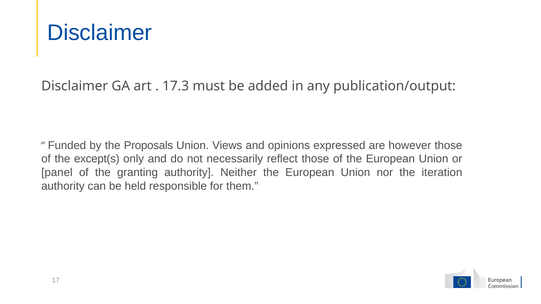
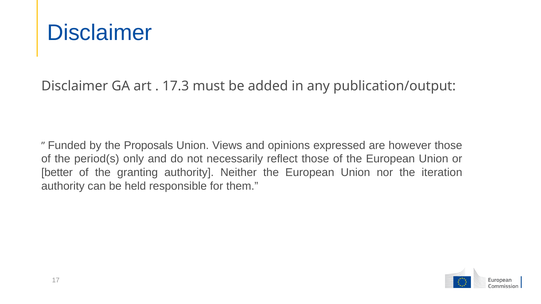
except(s: except(s -> period(s
panel: panel -> better
